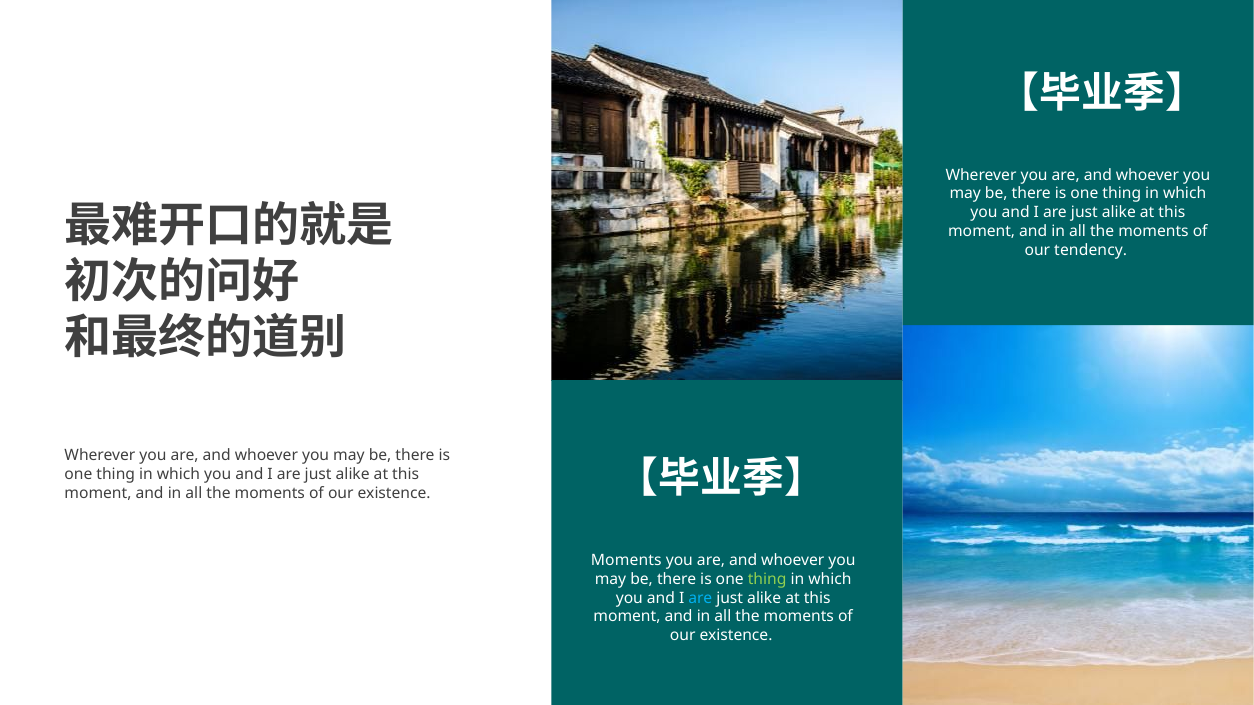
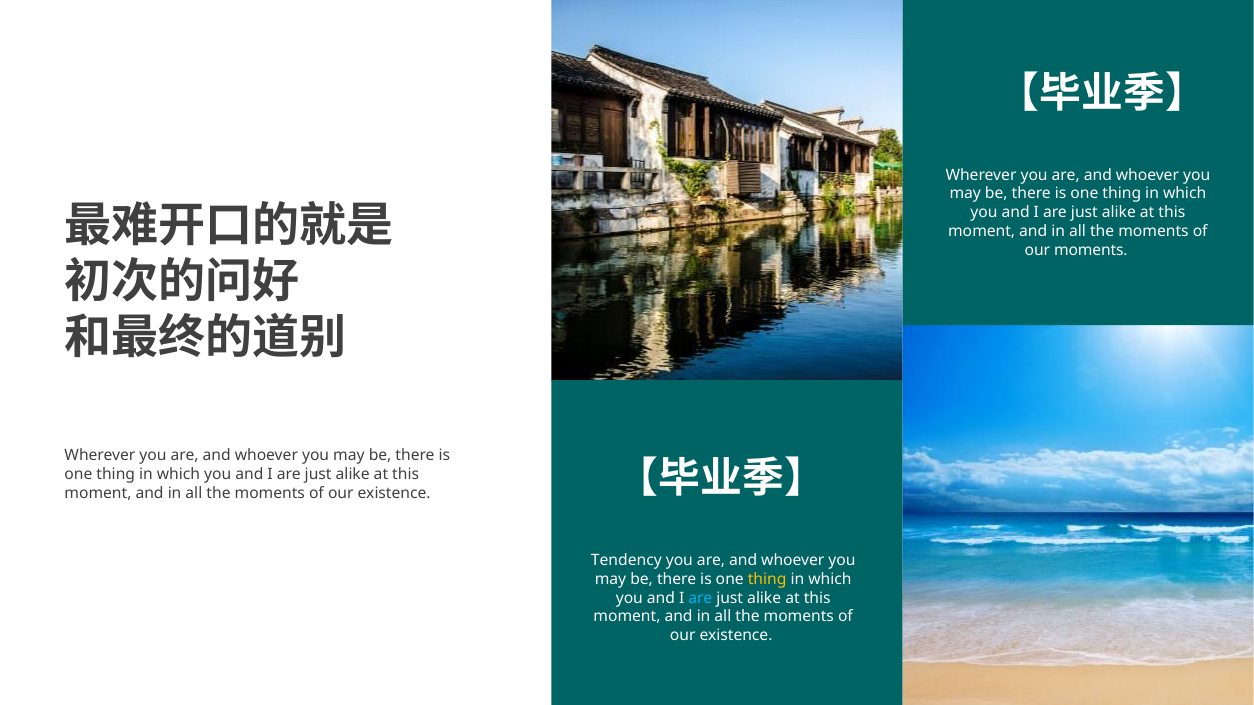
our tendency: tendency -> moments
Moments at (626, 561): Moments -> Tendency
thing at (767, 579) colour: light green -> yellow
